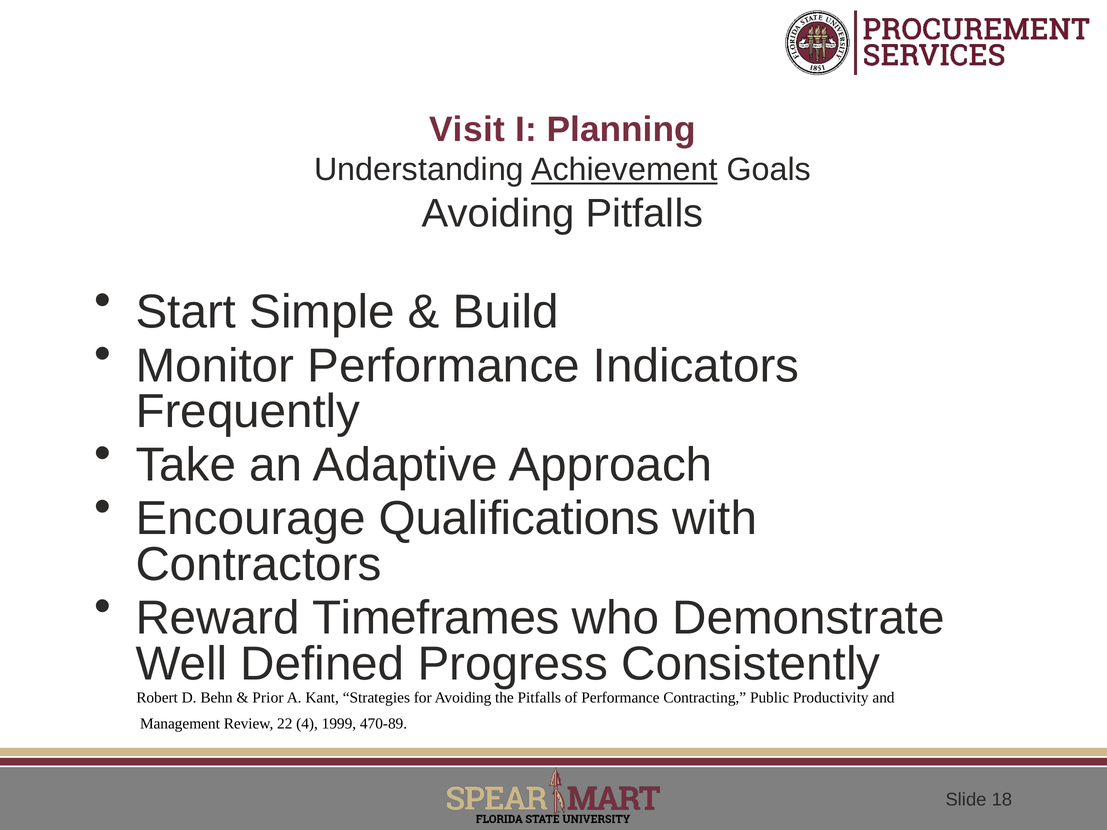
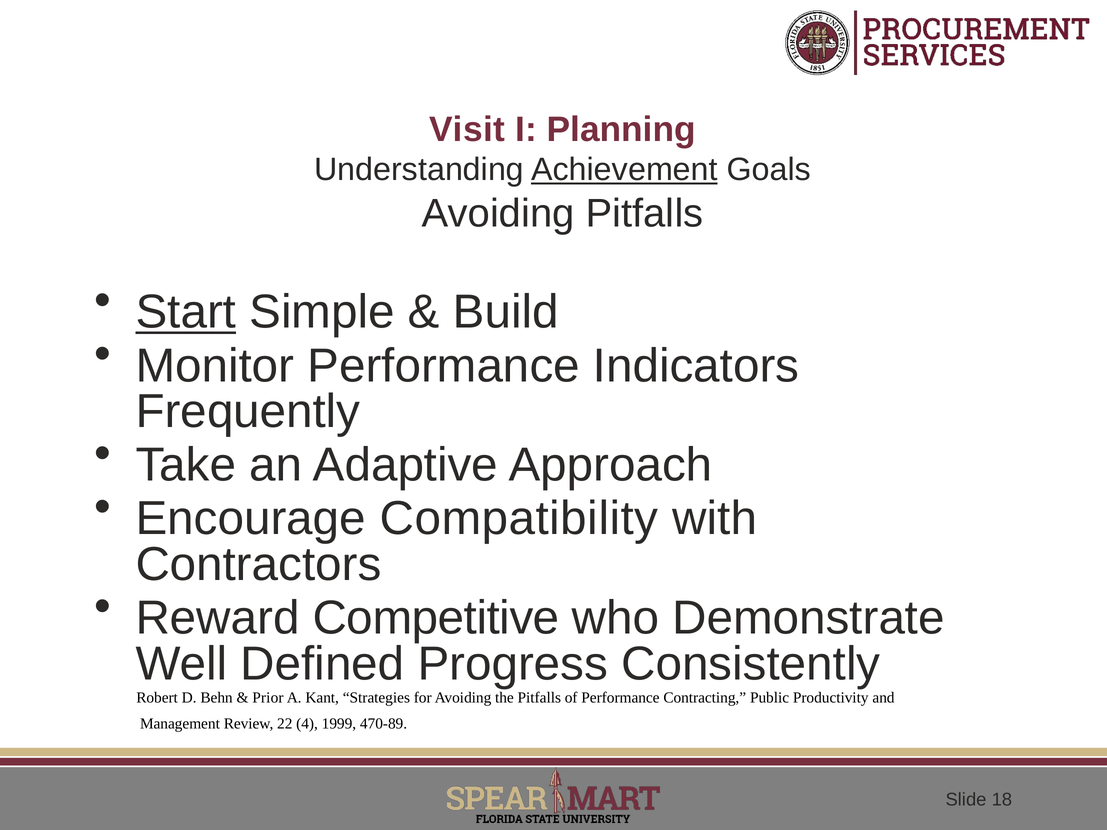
Start underline: none -> present
Qualifications: Qualifications -> Compatibility
Timeframes: Timeframes -> Competitive
